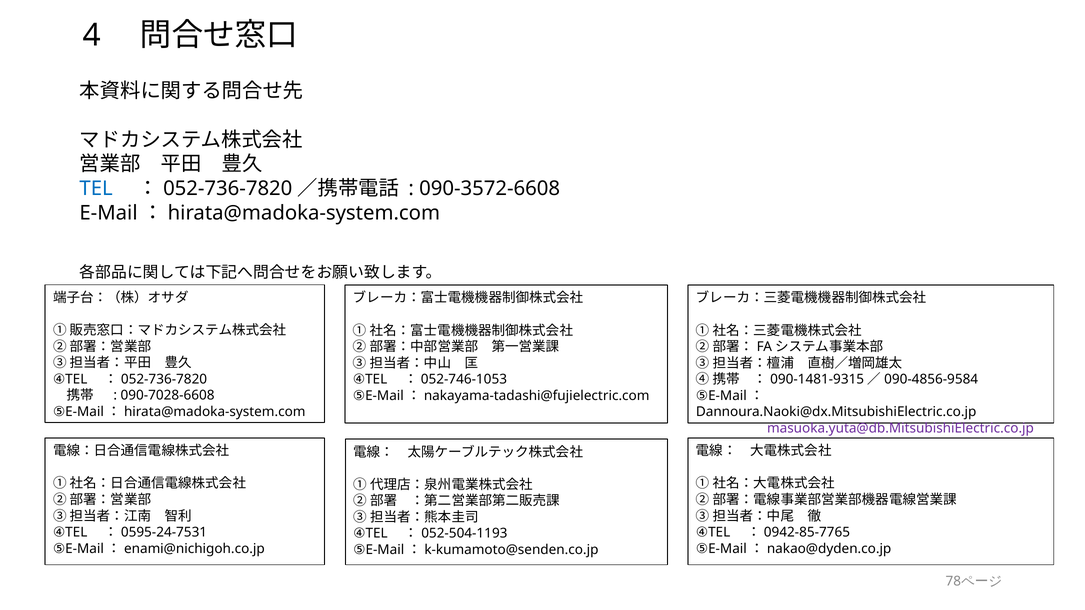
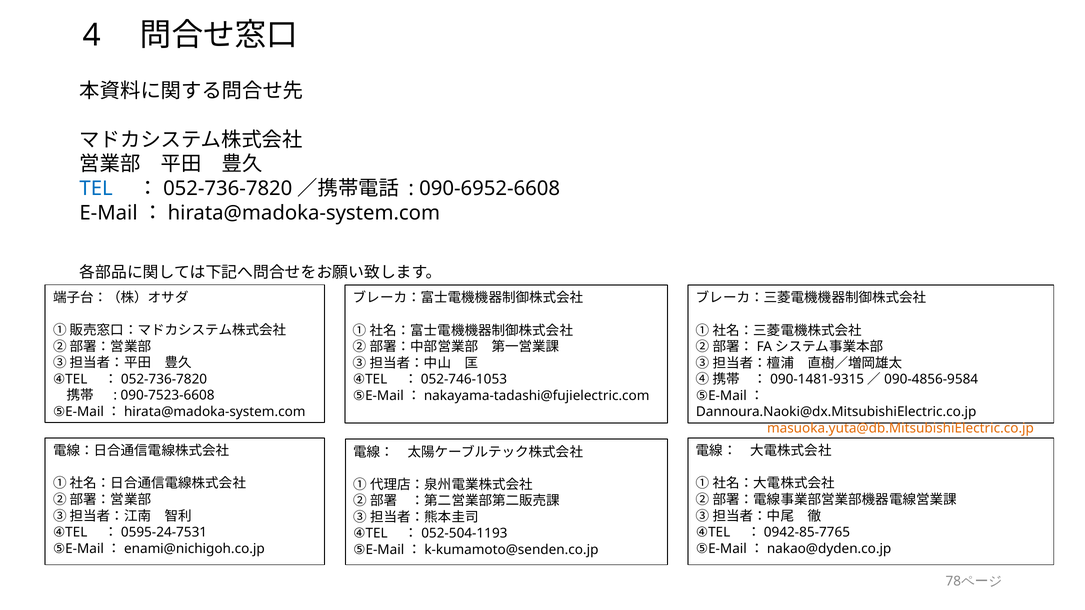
090-3572-6608: 090-3572-6608 -> 090-6952-6608
090-7028-6608: 090-7028-6608 -> 090-7523-6608
masuoka.yuta@db.MitsubishiElectric.co.jp colour: purple -> orange
